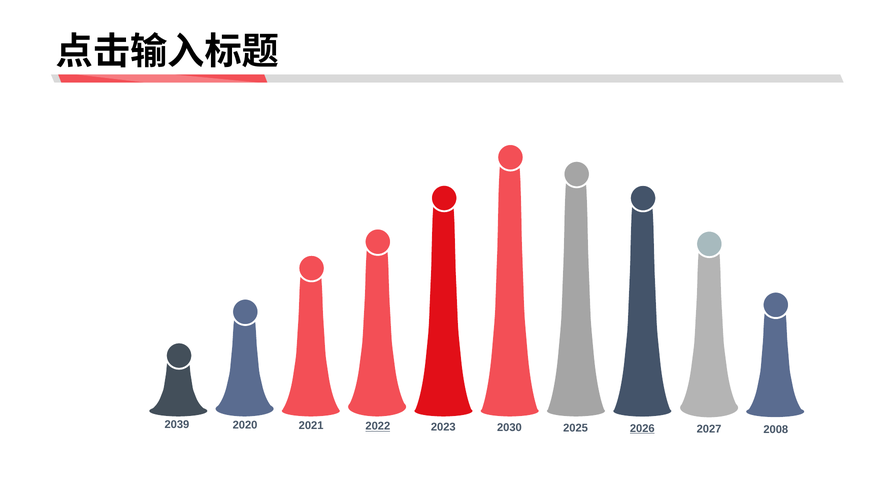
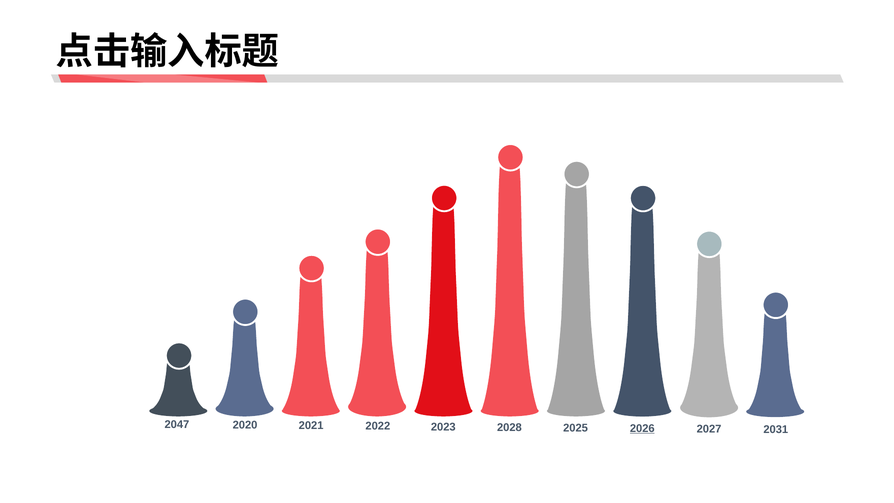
2039: 2039 -> 2047
2022 underline: present -> none
2030: 2030 -> 2028
2008: 2008 -> 2031
